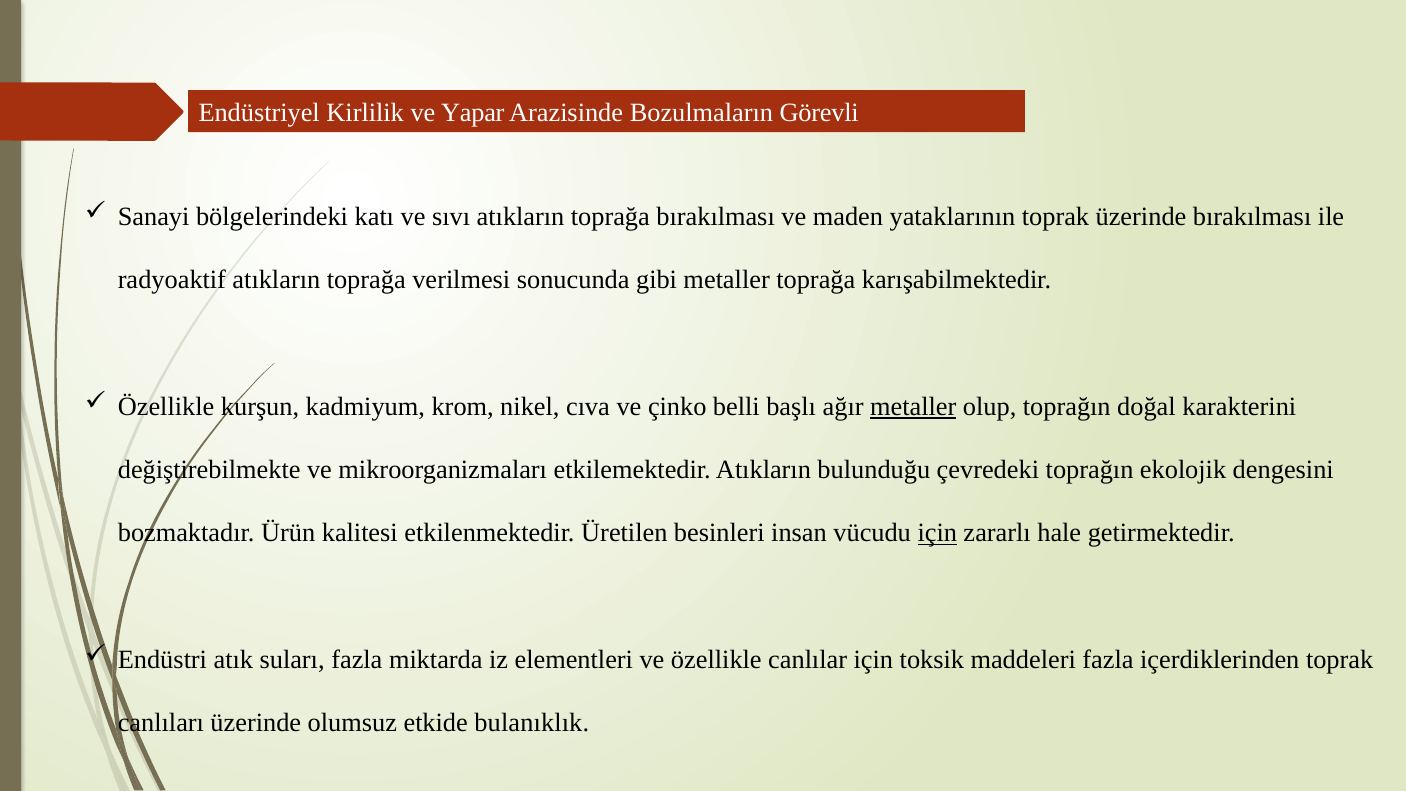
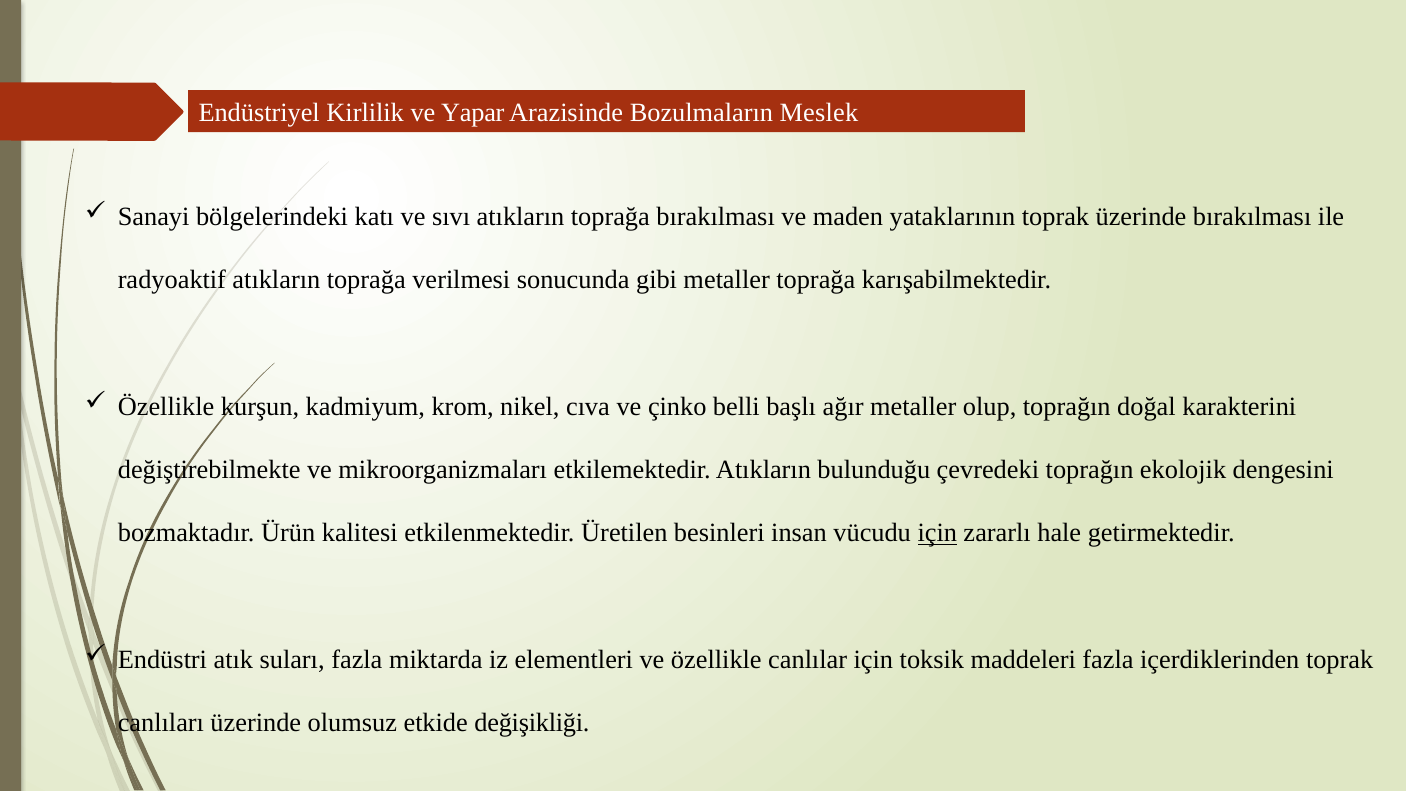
Görevli: Görevli -> Meslek
metaller at (913, 407) underline: present -> none
bulanıklık: bulanıklık -> değişikliği
